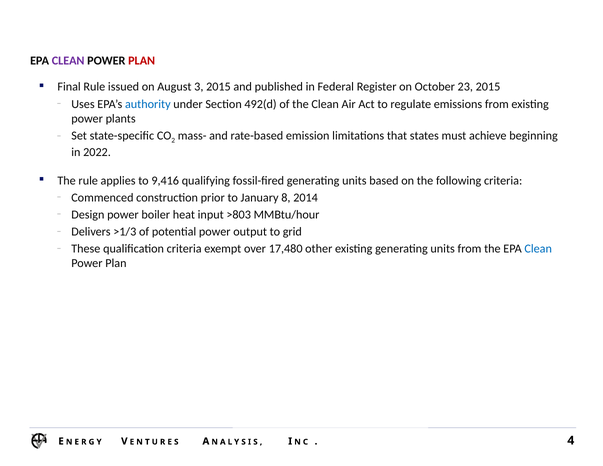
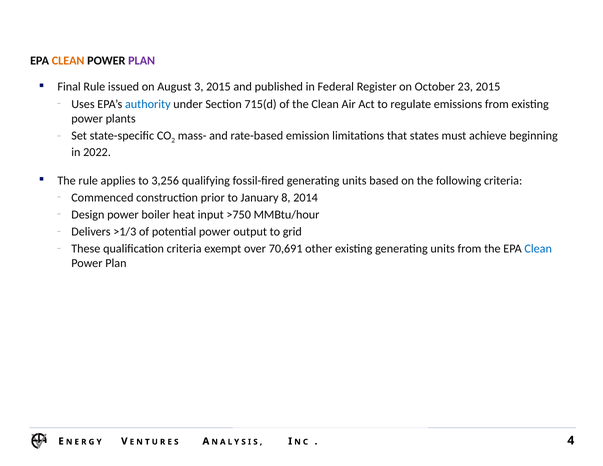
CLEAN at (68, 61) colour: purple -> orange
PLAN at (142, 61) colour: red -> purple
492(d: 492(d -> 715(d
9,416: 9,416 -> 3,256
>803: >803 -> >750
17,480: 17,480 -> 70,691
